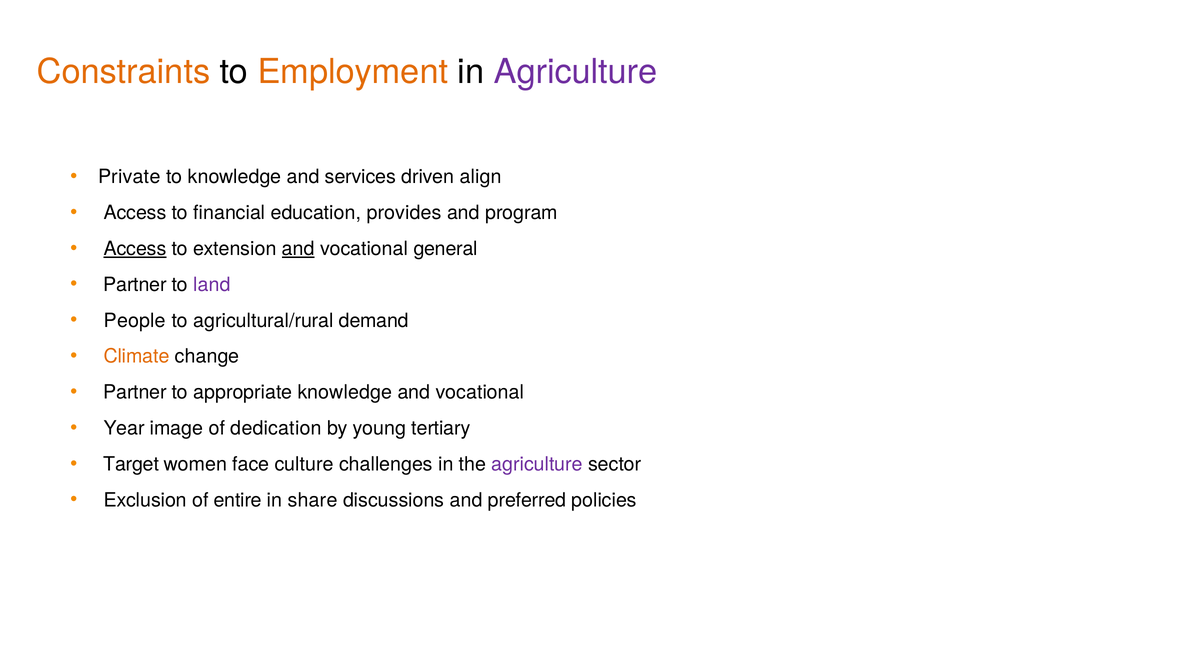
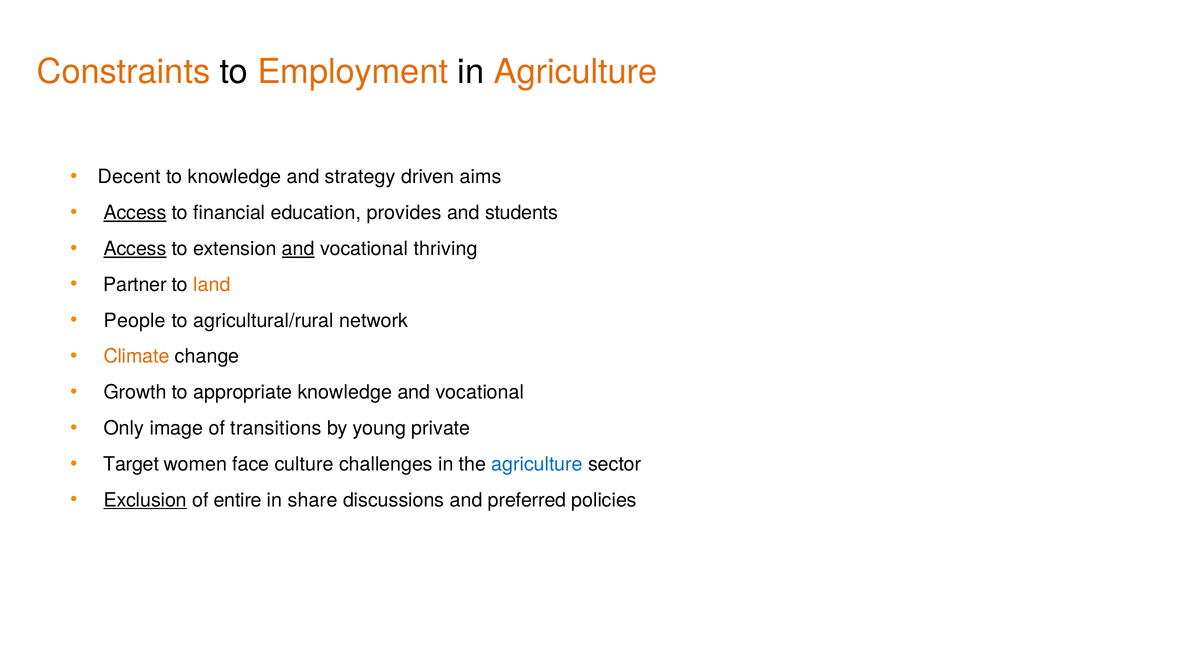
Agriculture at (576, 72) colour: purple -> orange
Private: Private -> Decent
services: services -> strategy
align: align -> aims
Access at (135, 213) underline: none -> present
program: program -> students
general: general -> thriving
land colour: purple -> orange
demand: demand -> network
Partner at (135, 392): Partner -> Growth
Year: Year -> Only
dedication: dedication -> transitions
tertiary: tertiary -> private
agriculture at (537, 464) colour: purple -> blue
Exclusion underline: none -> present
